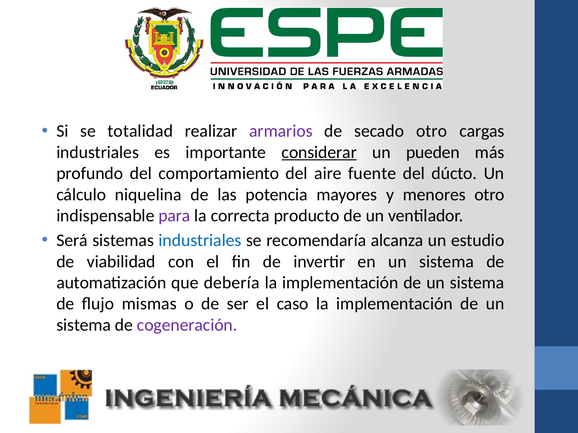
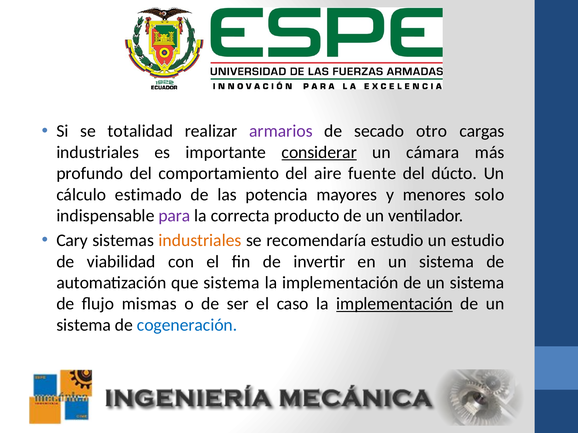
pueden: pueden -> cámara
niquelina: niquelina -> estimado
menores otro: otro -> solo
Será: Será -> Cary
industriales at (200, 241) colour: blue -> orange
recomendaría alcanza: alcanza -> estudio
que debería: debería -> sistema
implementación at (394, 304) underline: none -> present
cogeneración colour: purple -> blue
